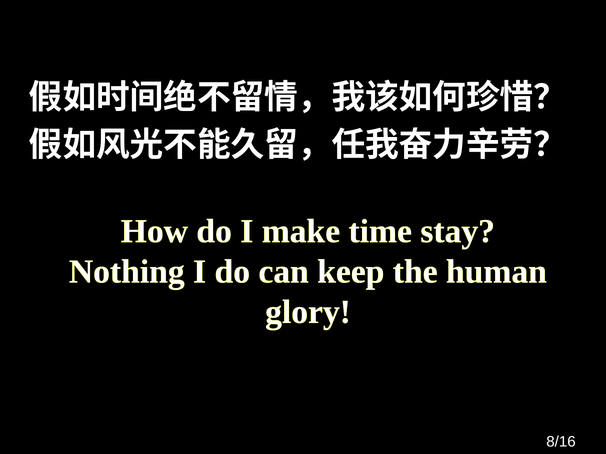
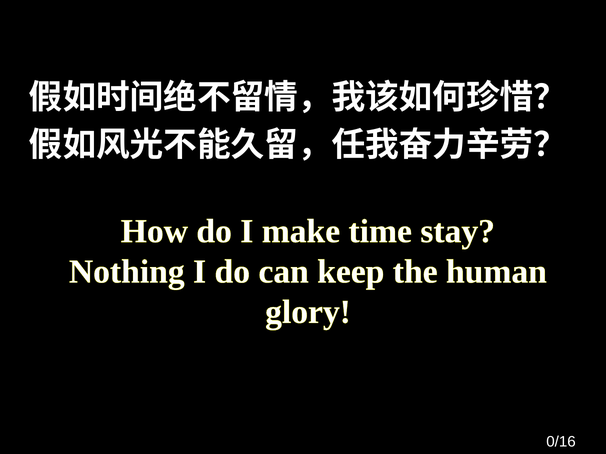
8/16: 8/16 -> 0/16
